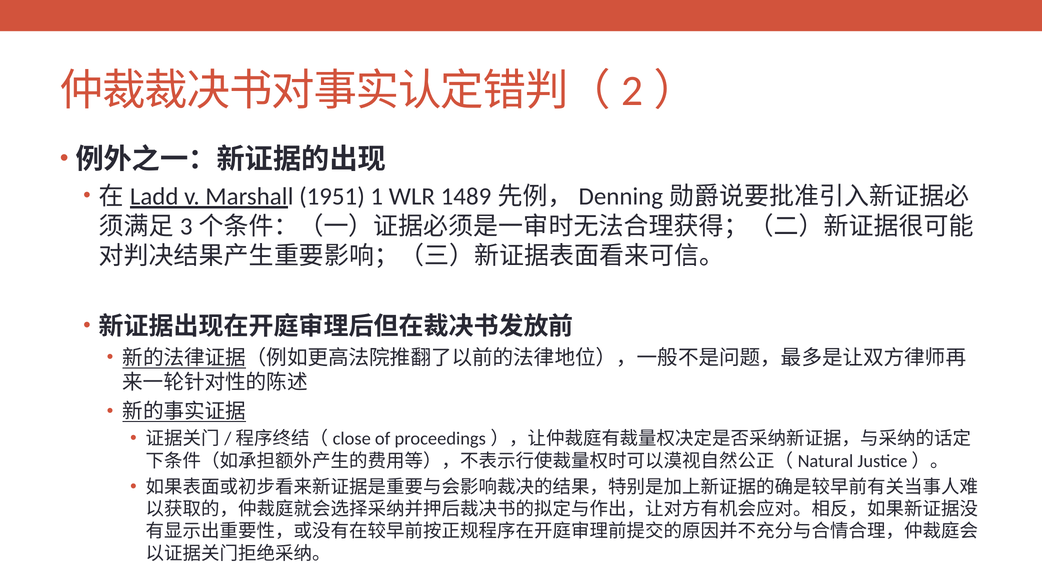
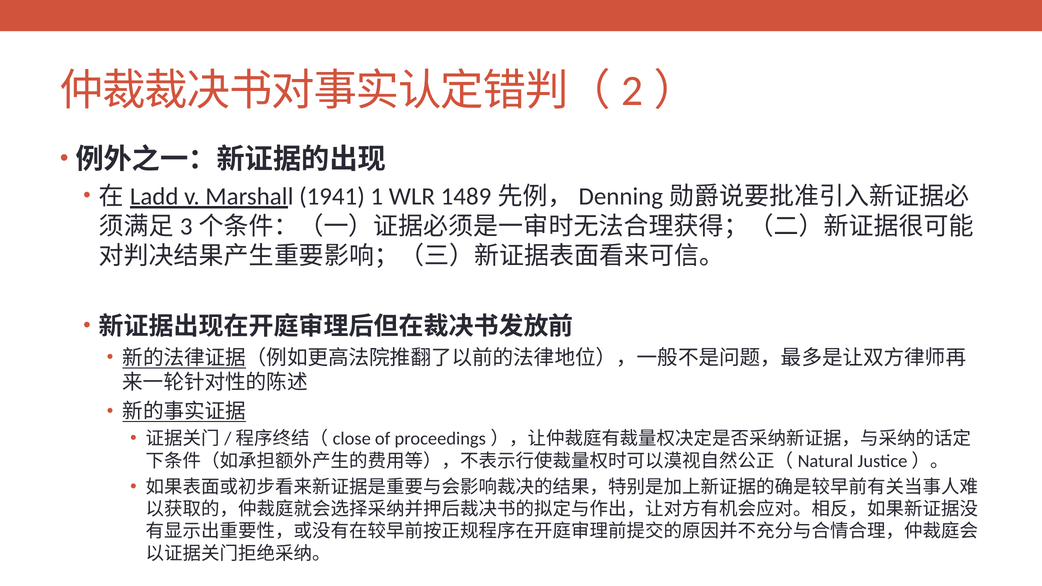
1951: 1951 -> 1941
